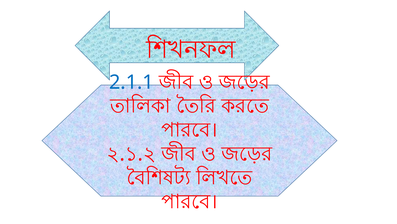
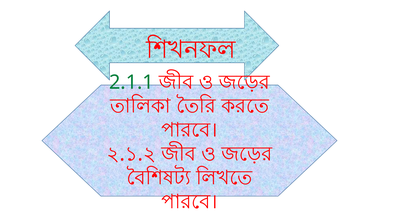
2.1.1 colour: blue -> green
